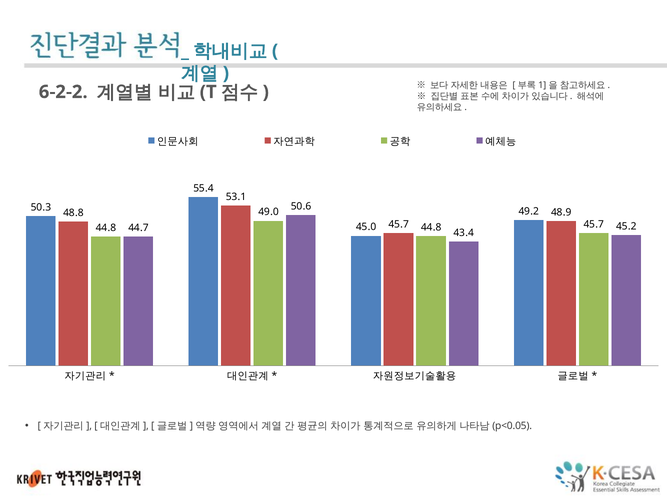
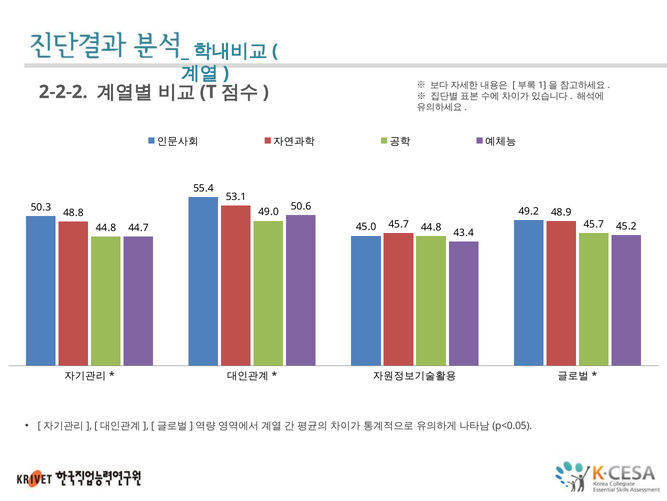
6-2-2: 6-2-2 -> 2-2-2
